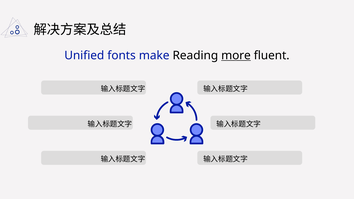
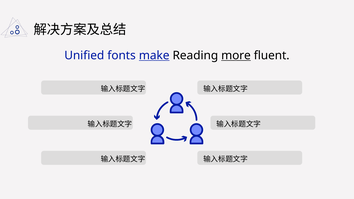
make underline: none -> present
